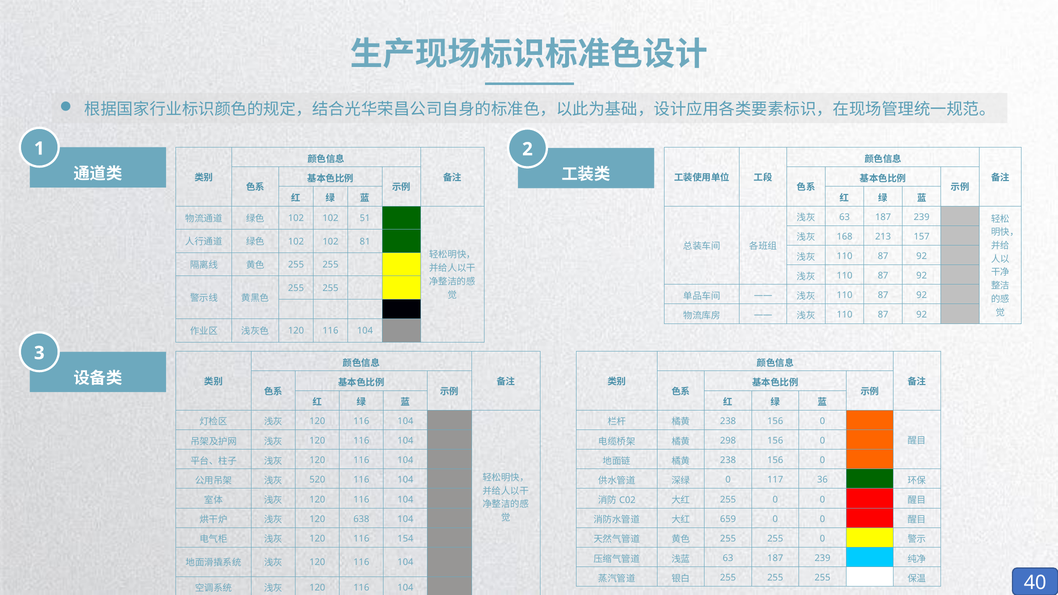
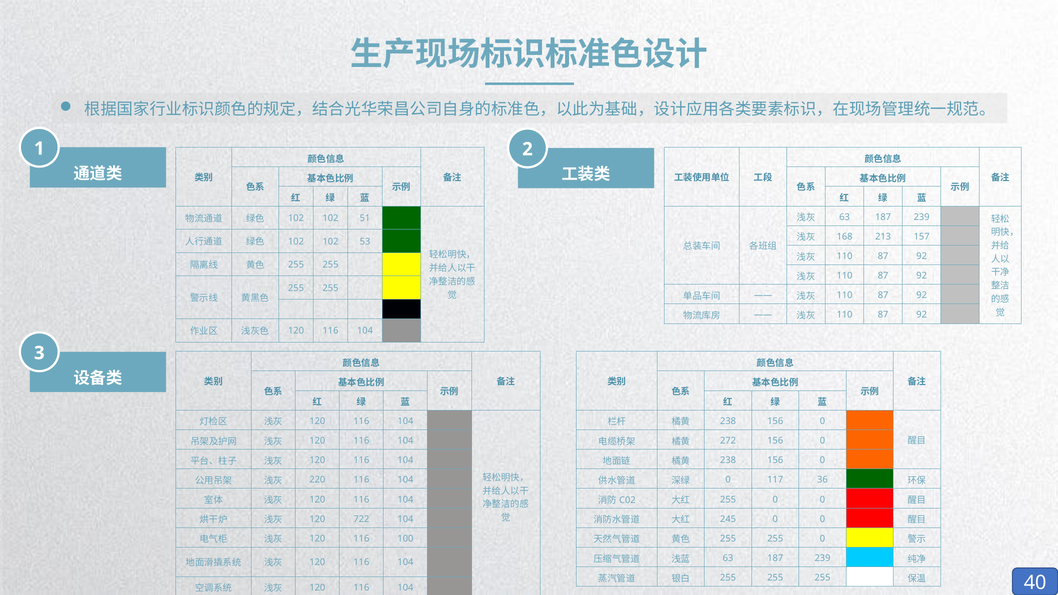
81: 81 -> 53
298: 298 -> 272
520: 520 -> 220
638: 638 -> 722
659: 659 -> 245
154: 154 -> 100
